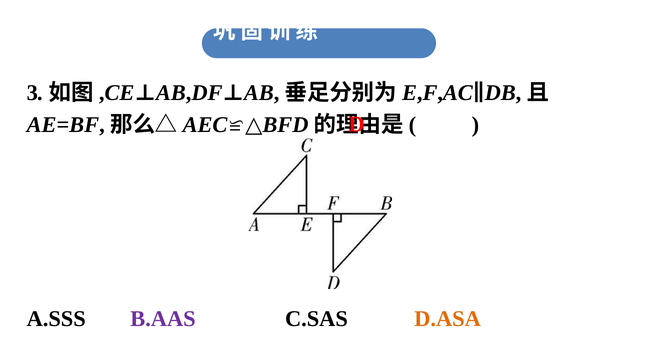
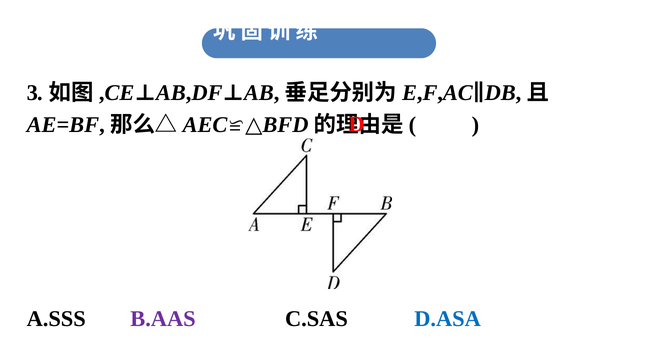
D.ASA colour: orange -> blue
